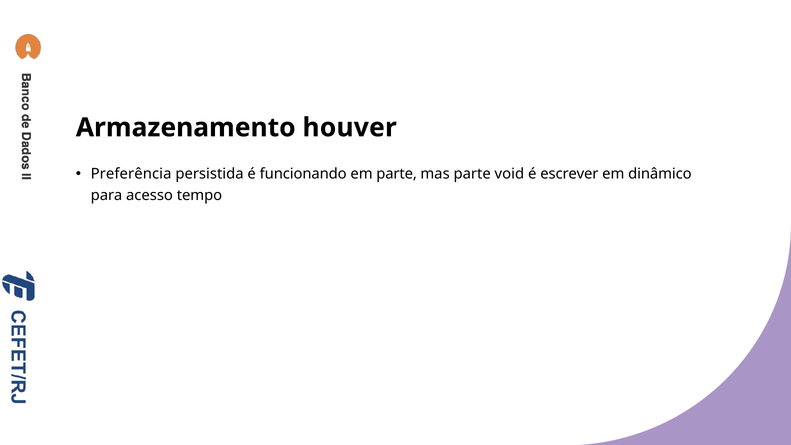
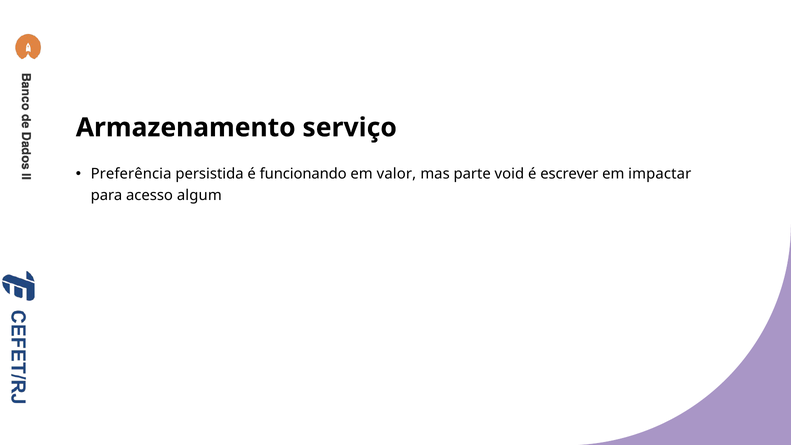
houver: houver -> serviço
em parte: parte -> valor
dinâmico: dinâmico -> impactar
tempo: tempo -> algum
